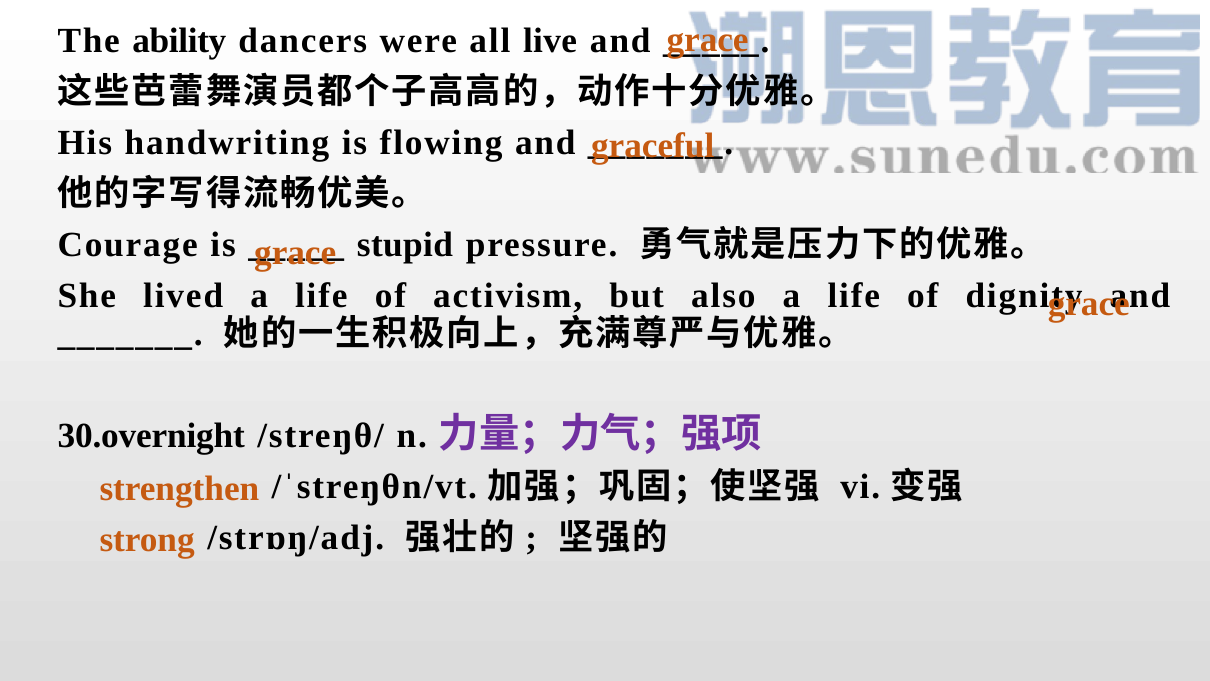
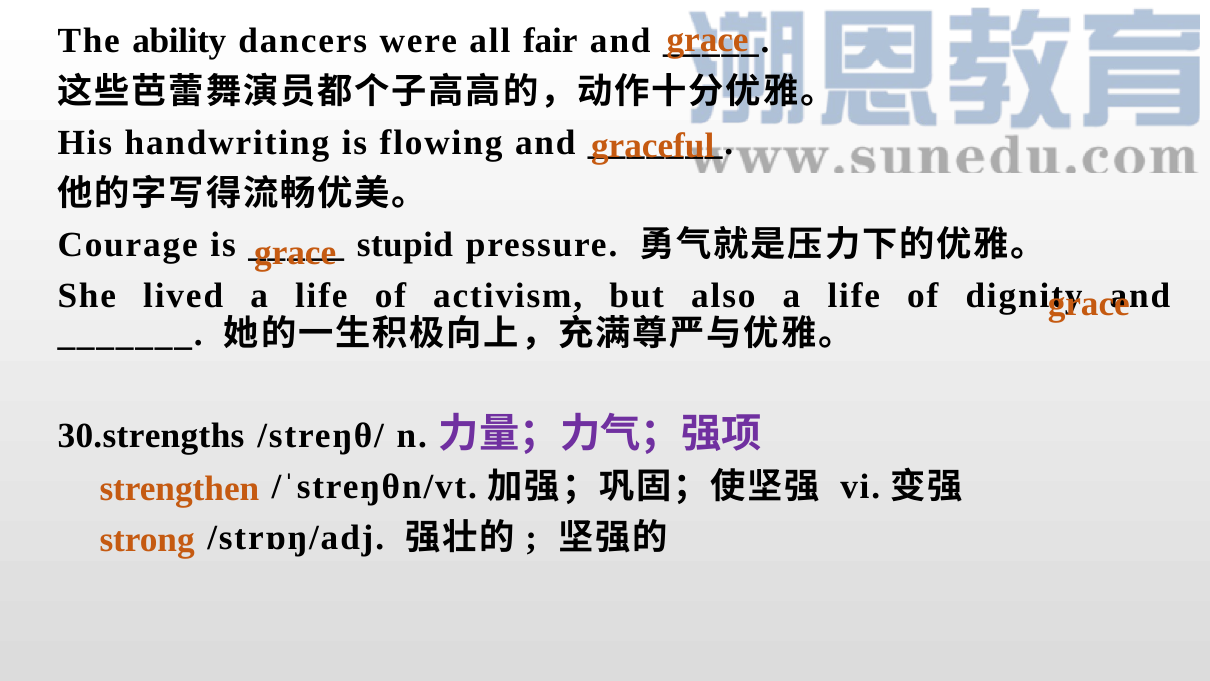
live: live -> fair
30.overnight: 30.overnight -> 30.strengths
